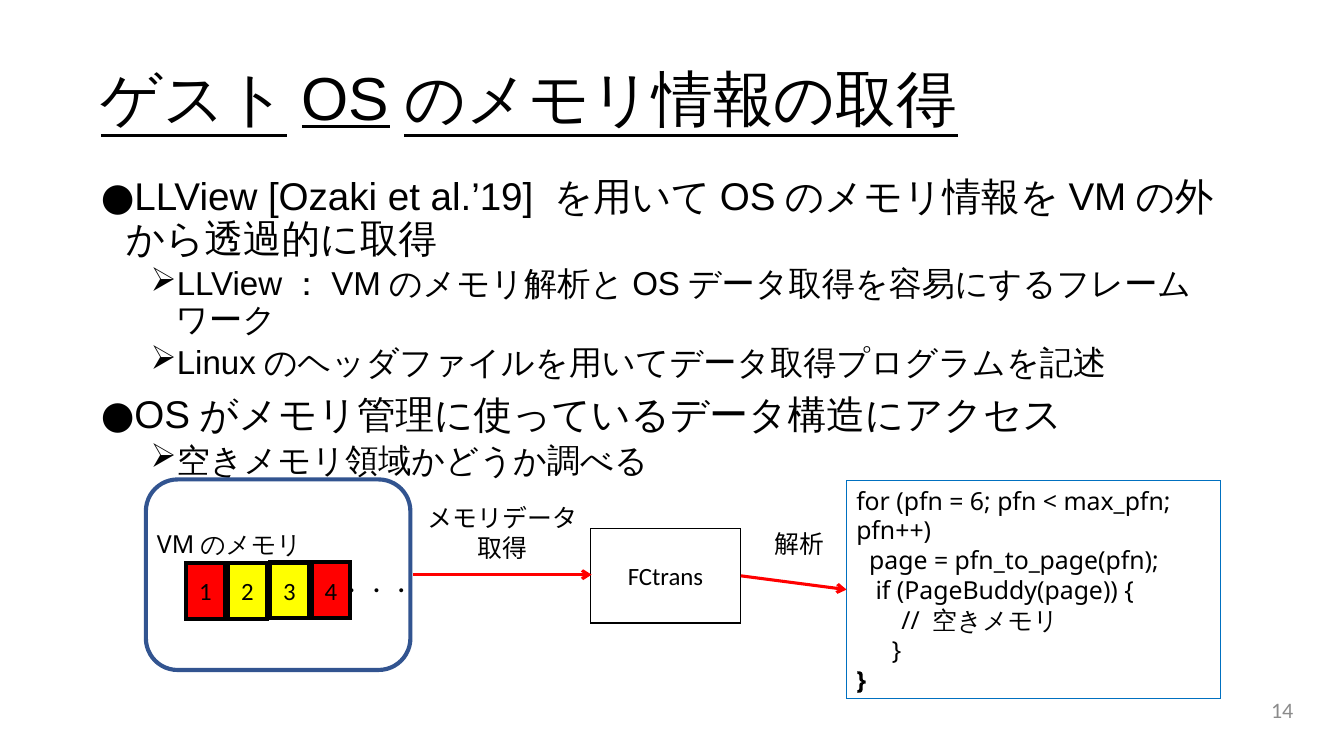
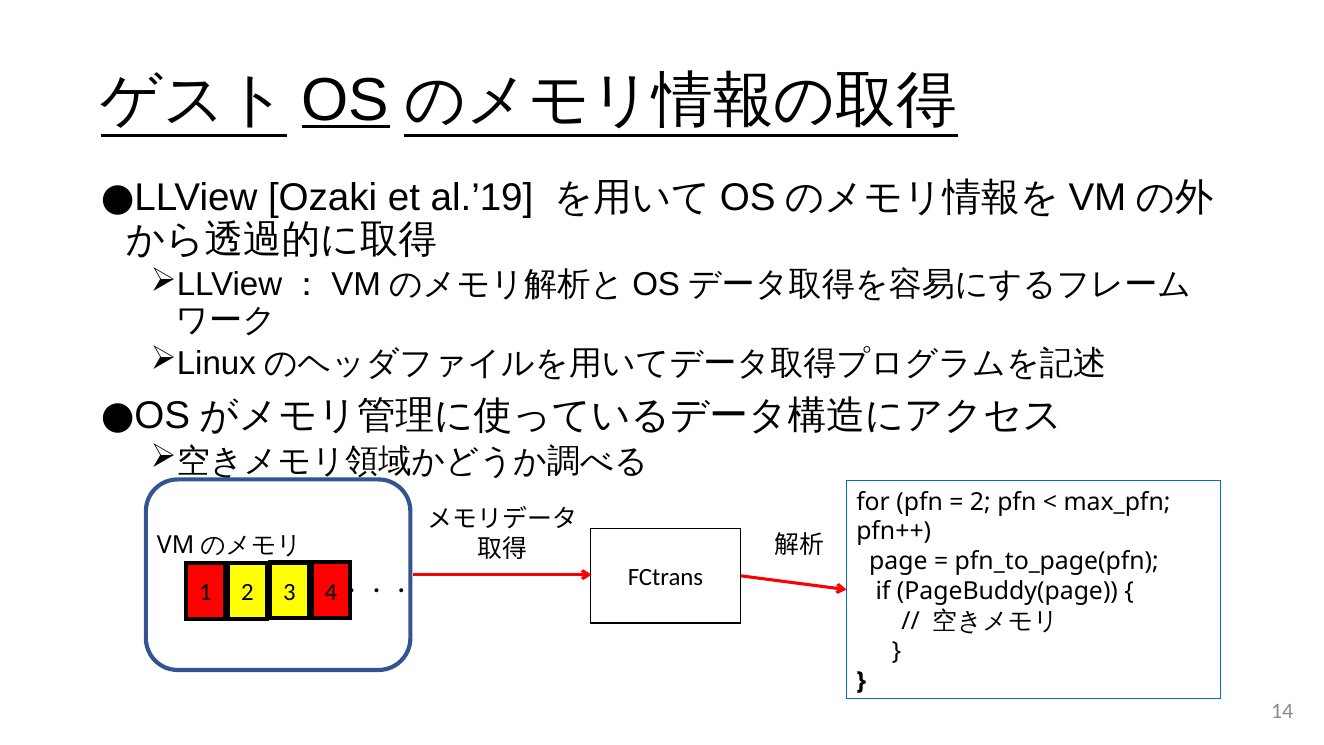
6 at (980, 502): 6 -> 2
